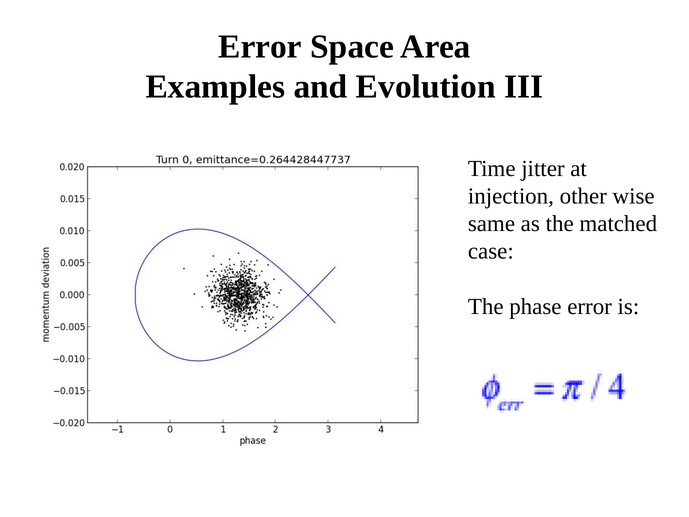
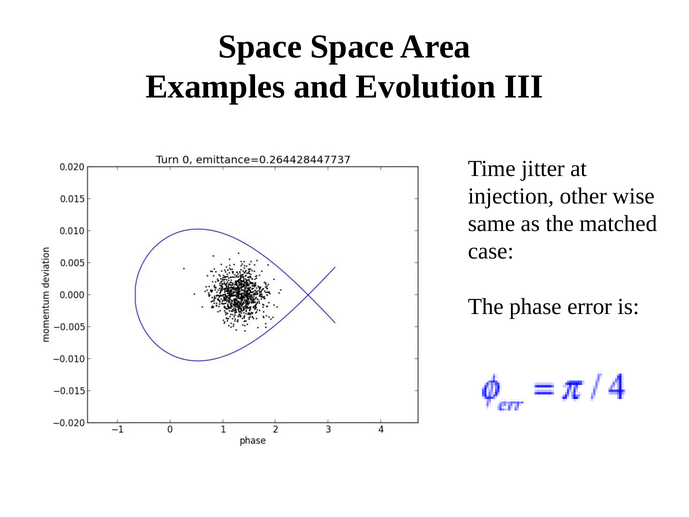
Error at (260, 47): Error -> Space
